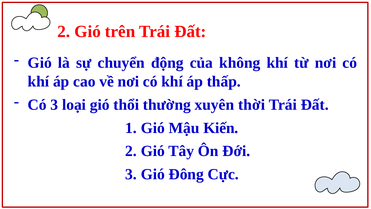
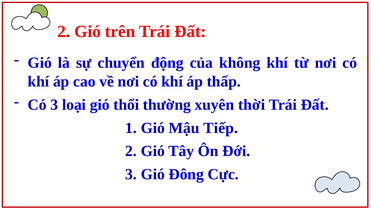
Kiến: Kiến -> Tiếp
